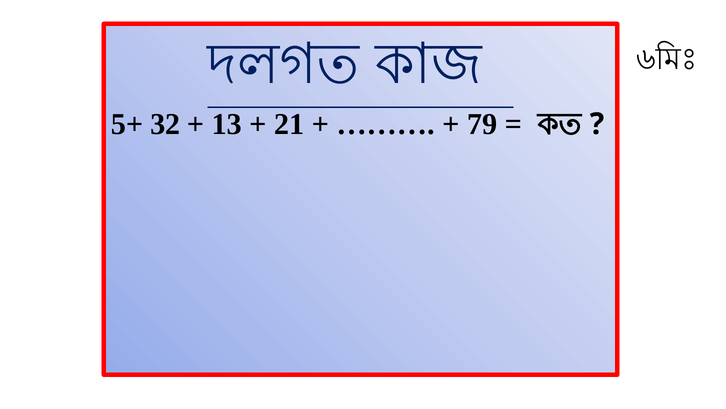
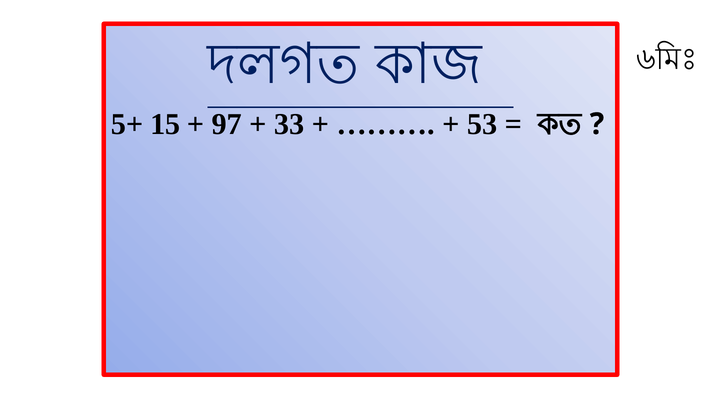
32: 32 -> 15
13: 13 -> 97
21: 21 -> 33
79: 79 -> 53
